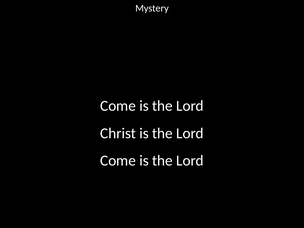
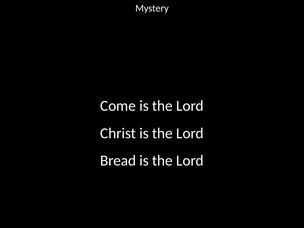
Come at (118, 161): Come -> Bread
